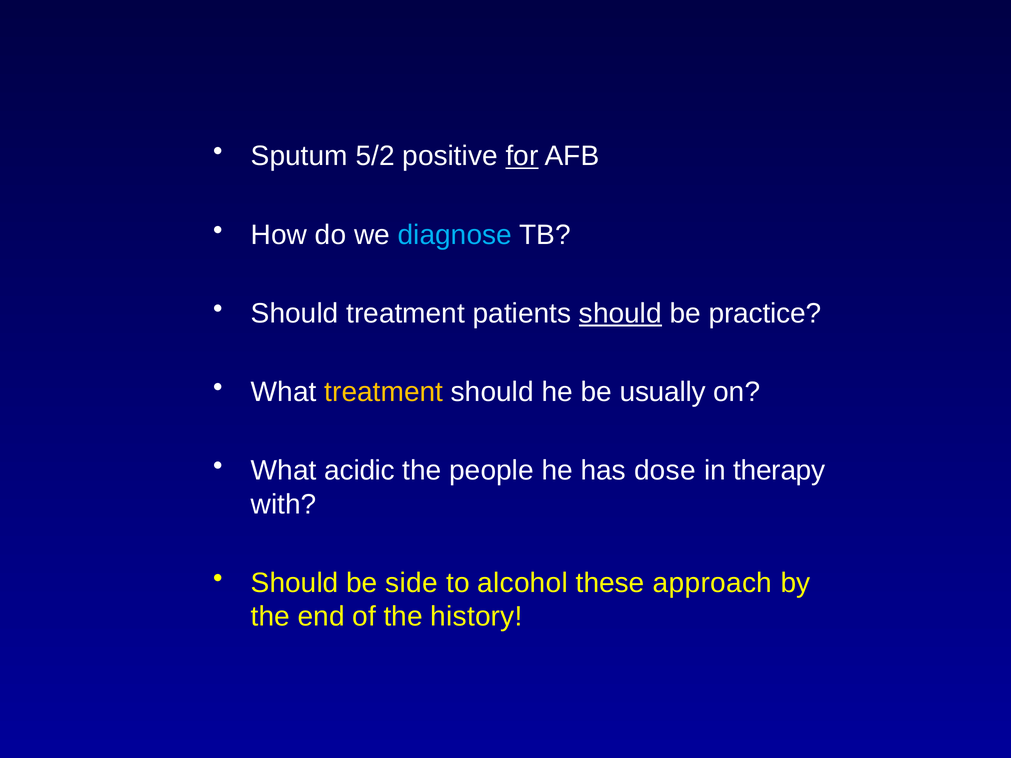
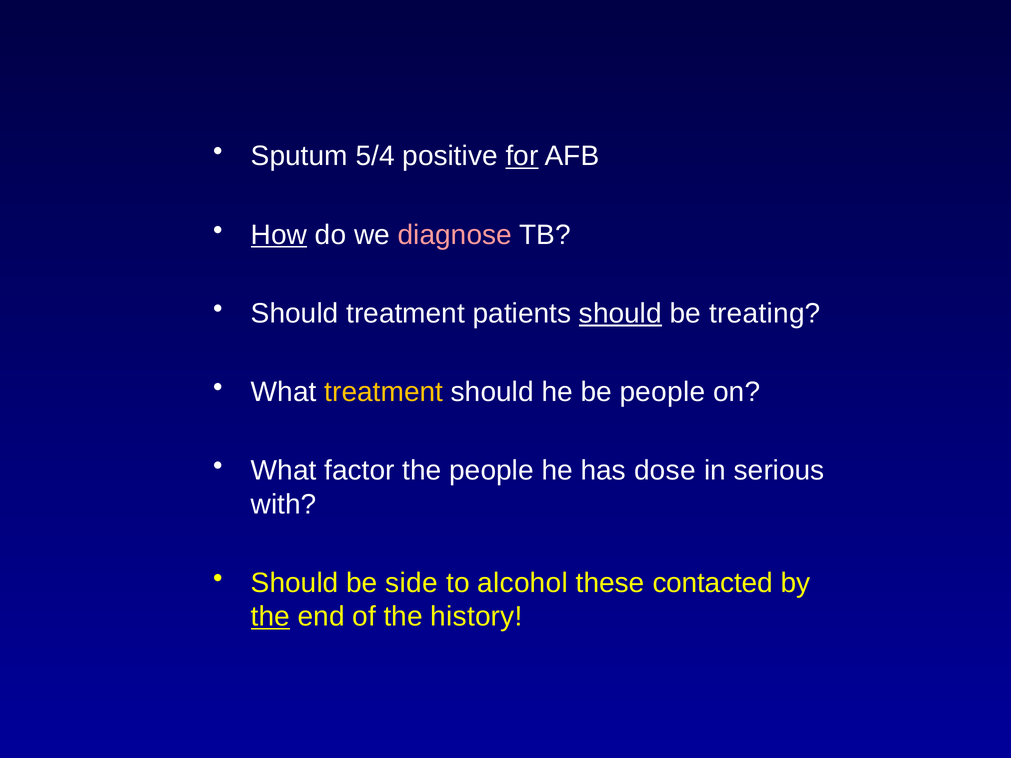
5/2: 5/2 -> 5/4
How underline: none -> present
diagnose colour: light blue -> pink
practice: practice -> treating
be usually: usually -> people
acidic: acidic -> factor
therapy: therapy -> serious
approach: approach -> contacted
the at (270, 617) underline: none -> present
